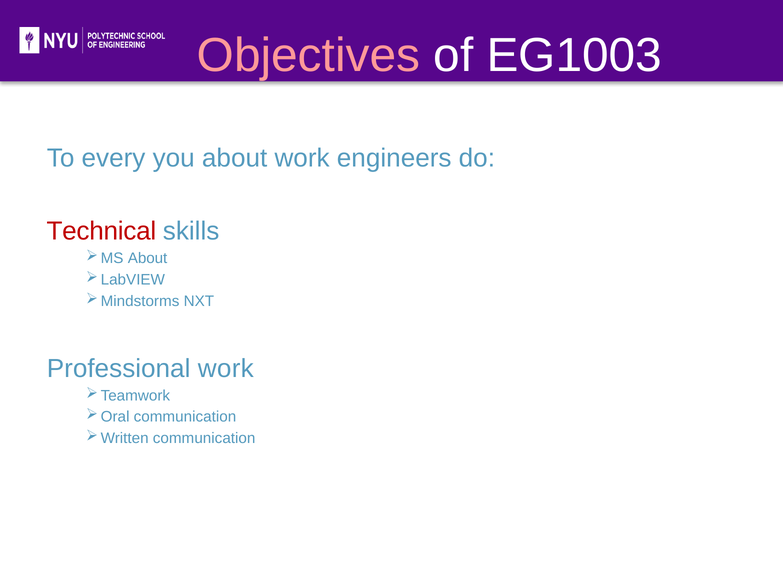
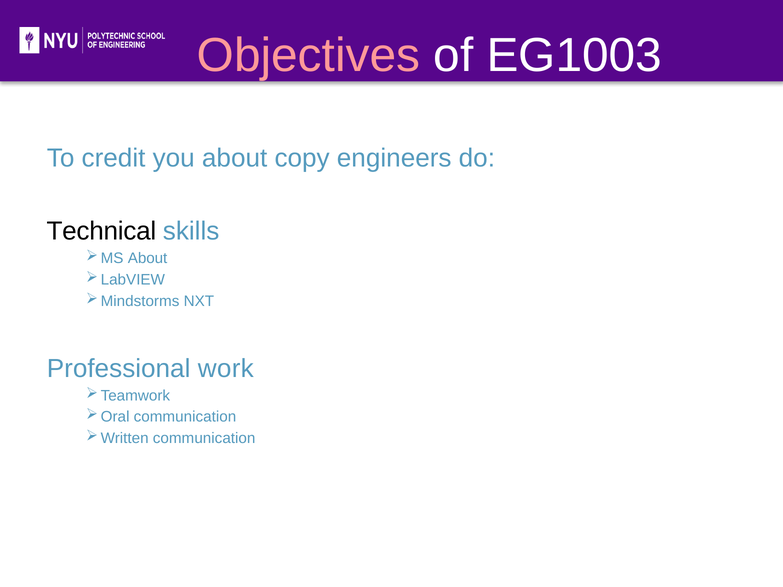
every: every -> credit
about work: work -> copy
Technical colour: red -> black
